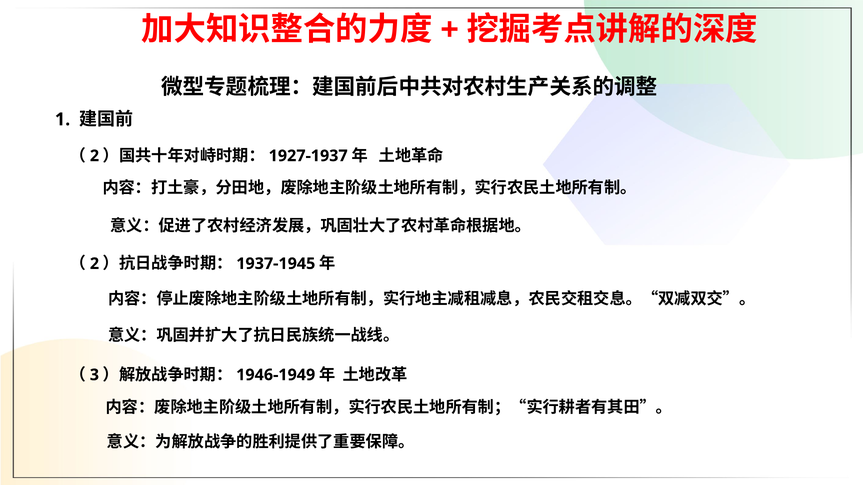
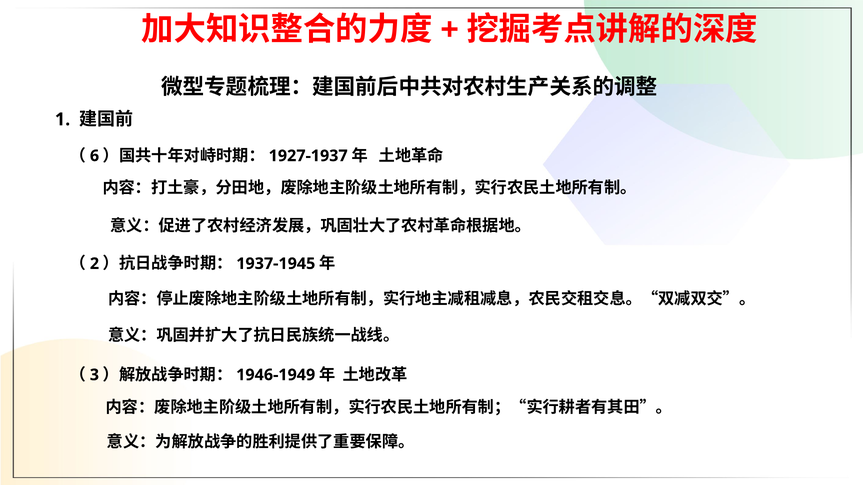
2 at (95, 156): 2 -> 6
